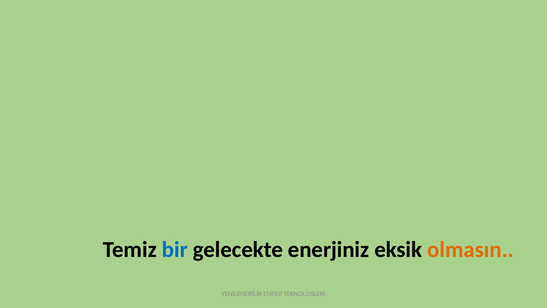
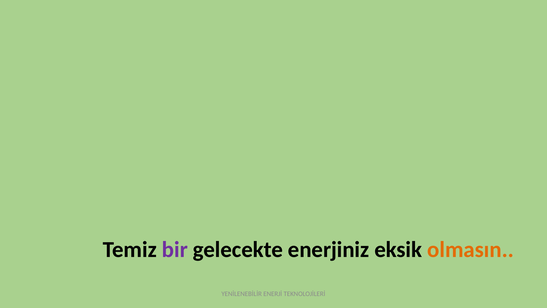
bir colour: blue -> purple
